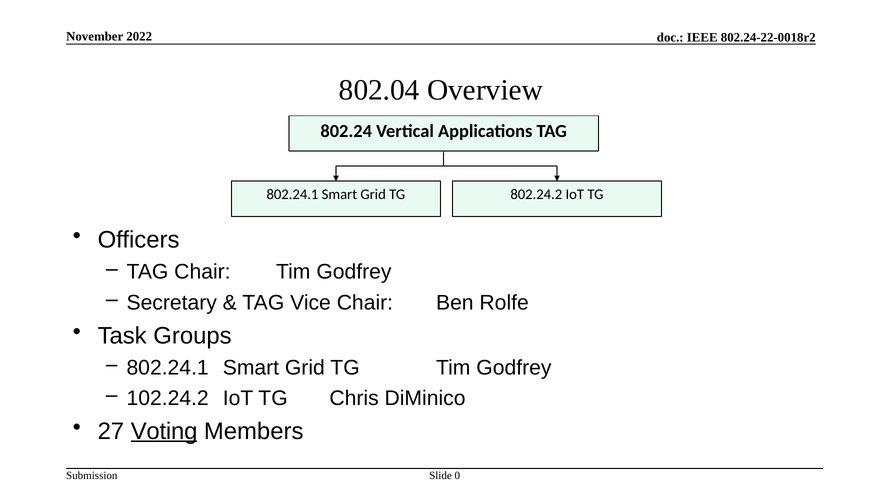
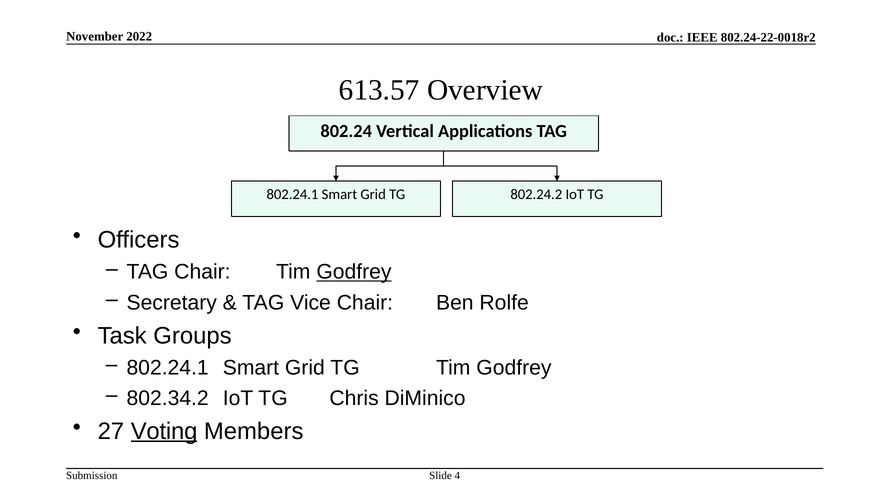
802.04: 802.04 -> 613.57
Godfrey at (354, 272) underline: none -> present
102.24.2: 102.24.2 -> 802.34.2
0: 0 -> 4
